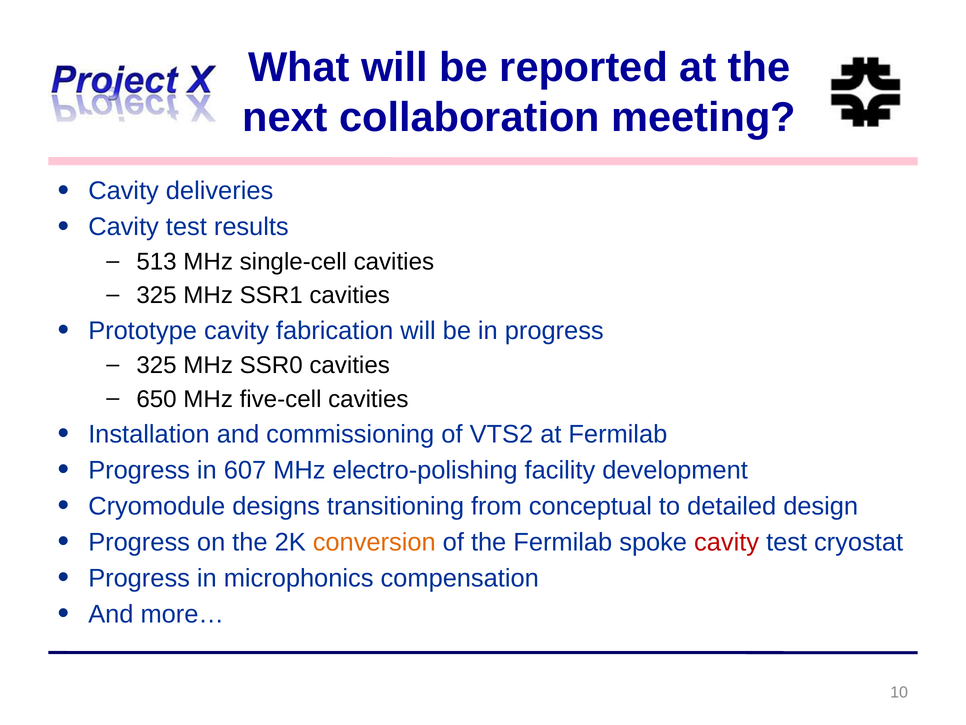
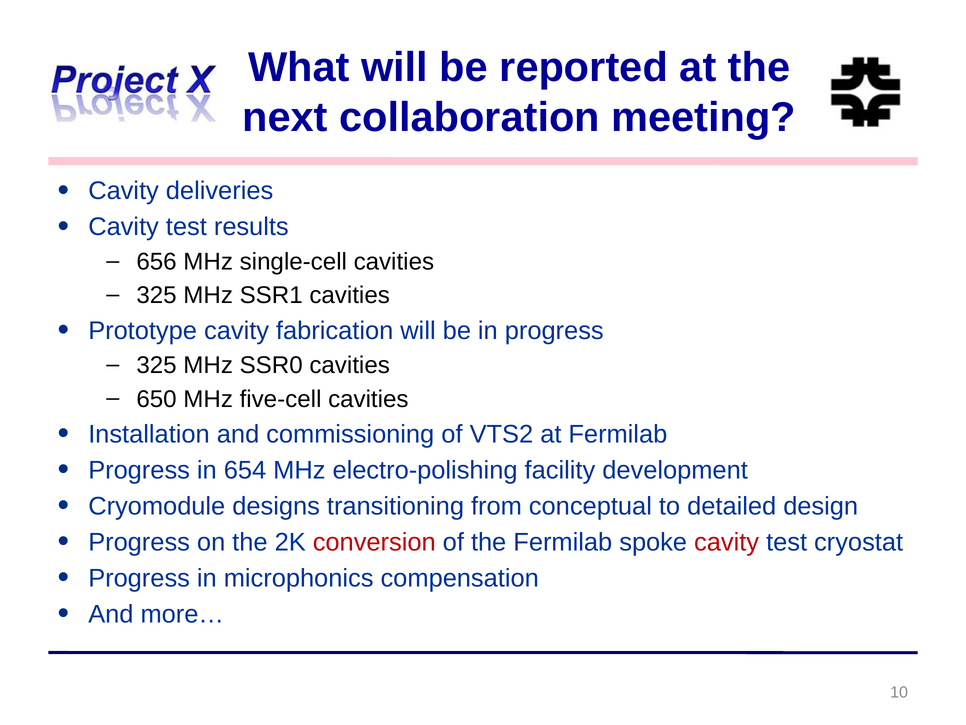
513: 513 -> 656
607: 607 -> 654
conversion colour: orange -> red
